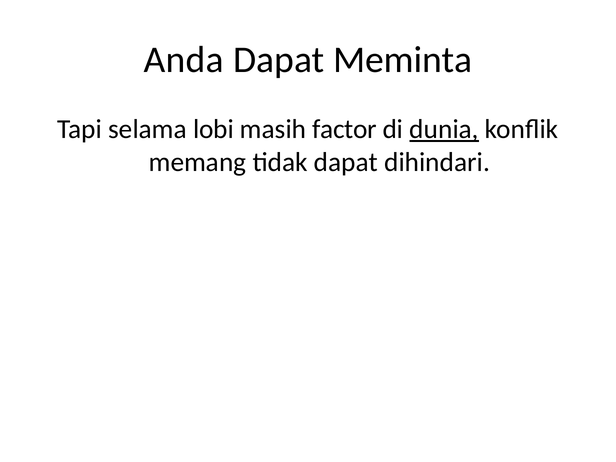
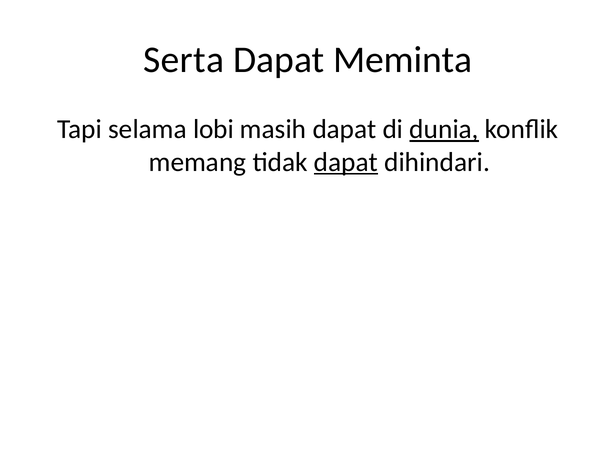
Anda: Anda -> Serta
masih factor: factor -> dapat
dapat at (346, 162) underline: none -> present
